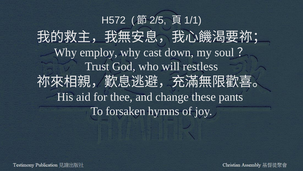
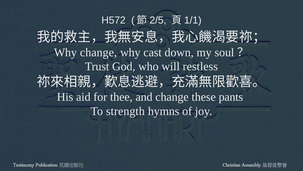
Why employ: employ -> change
forsaken: forsaken -> strength
